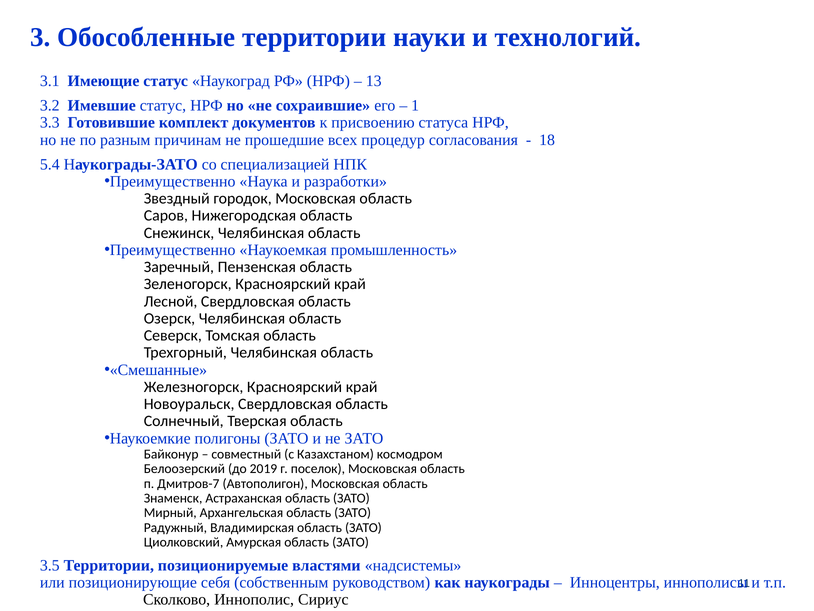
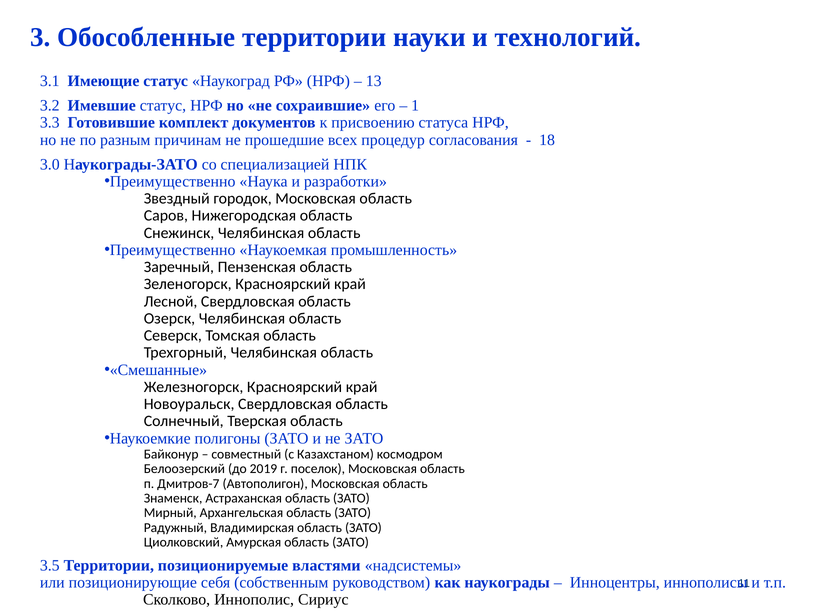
5.4: 5.4 -> 3.0
